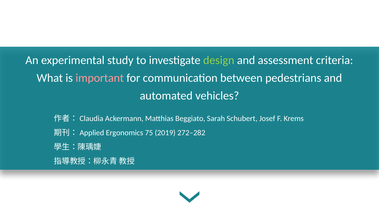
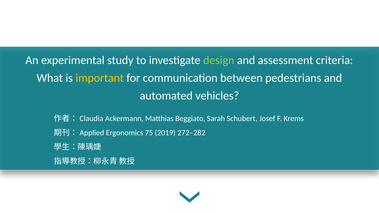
important colour: pink -> yellow
